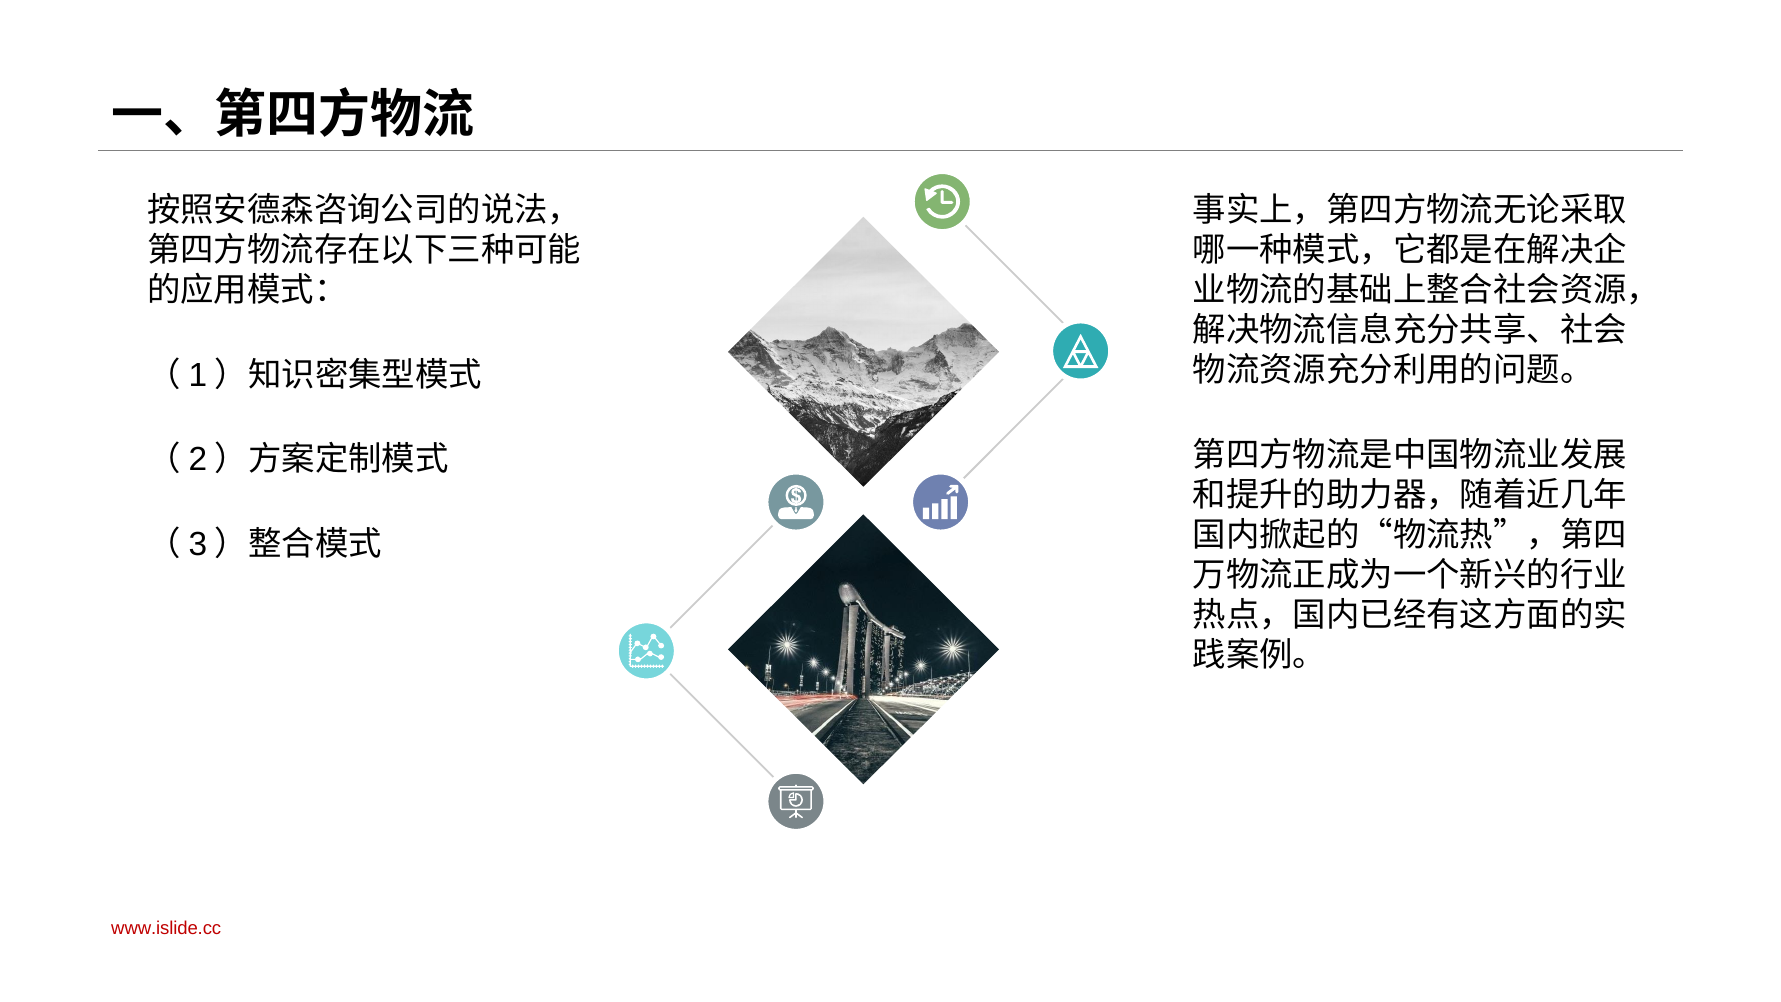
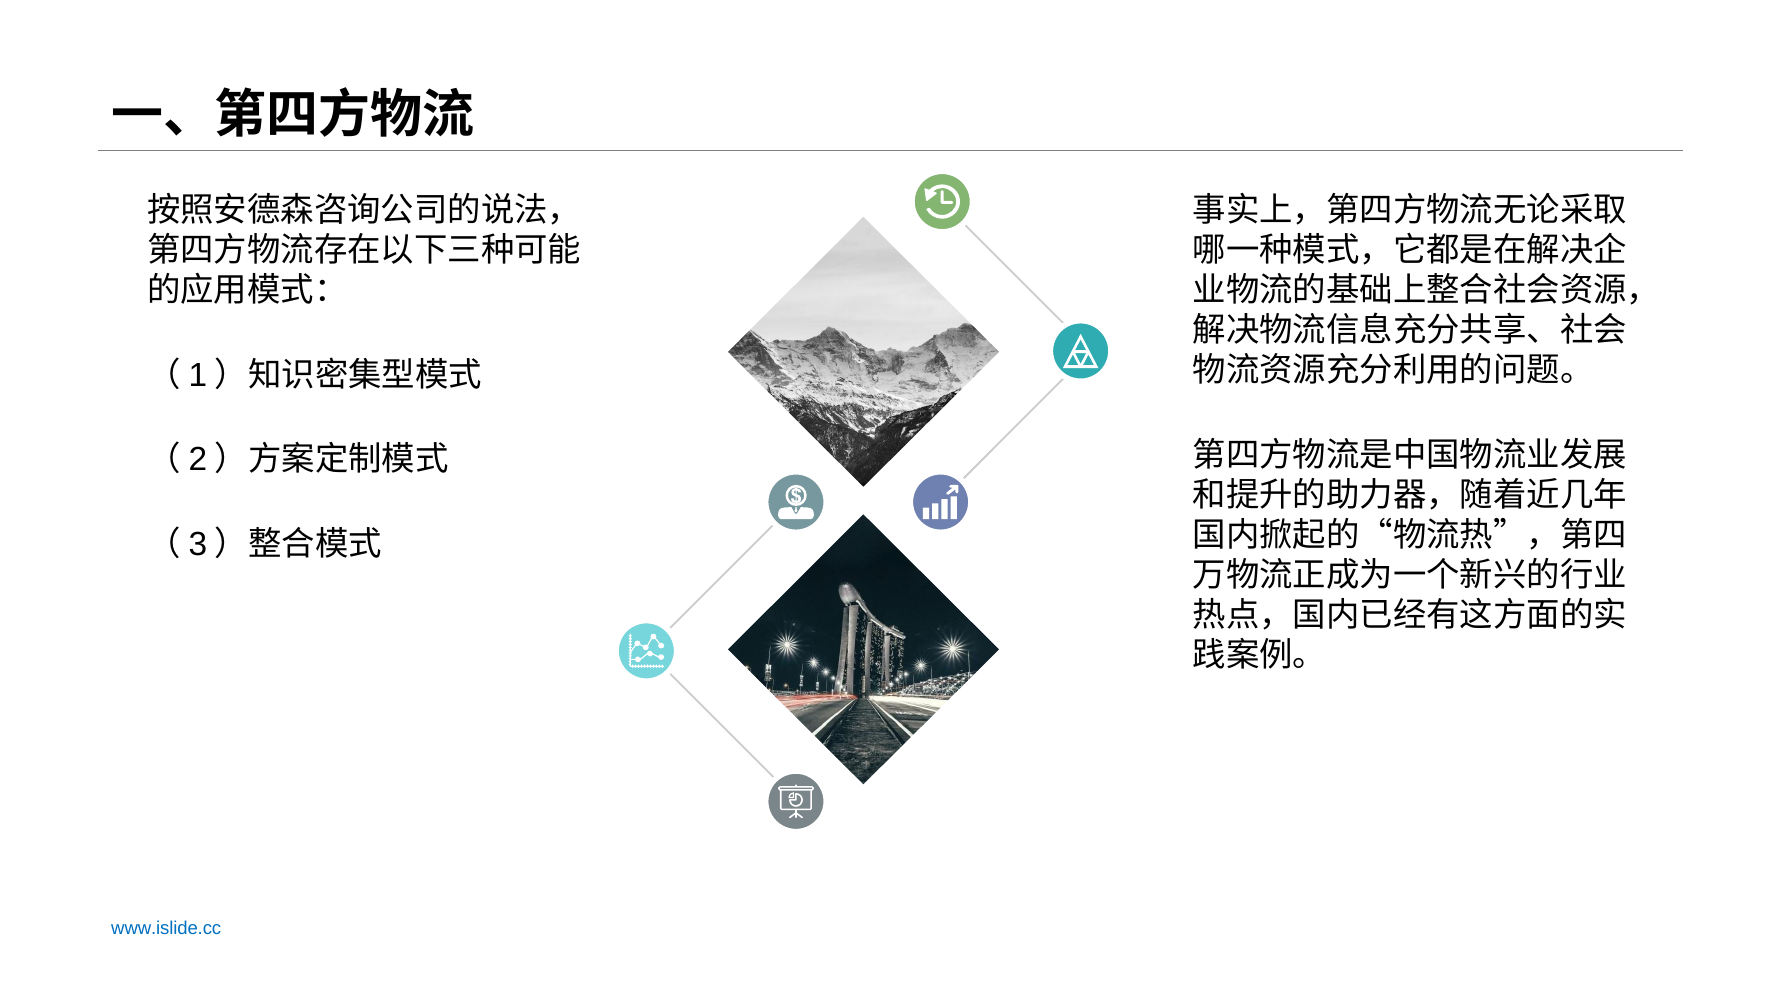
www.islide.cc colour: red -> blue
